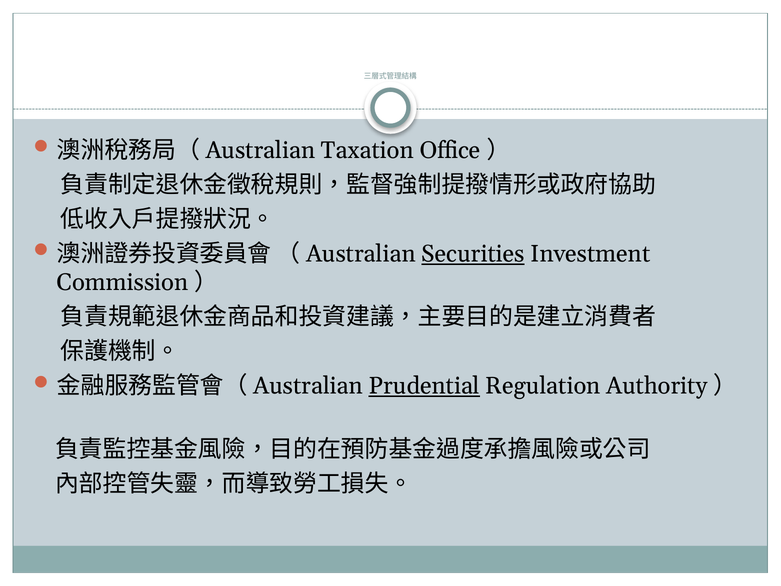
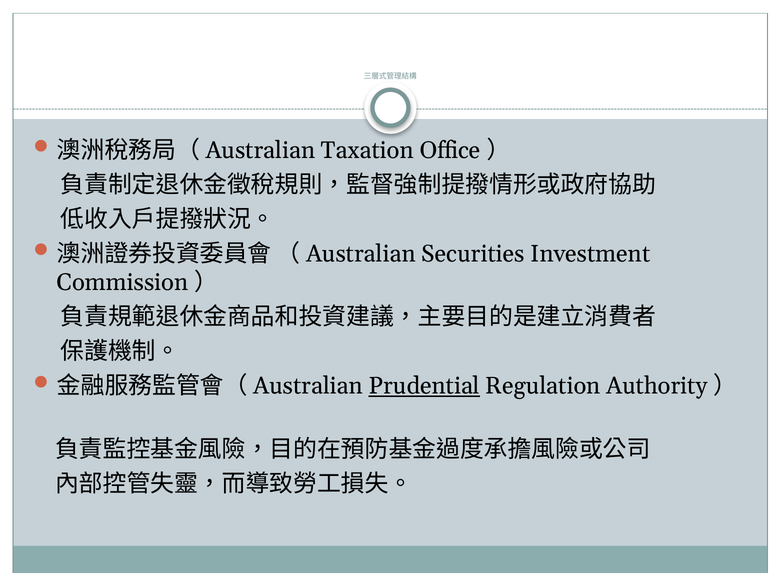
Securities underline: present -> none
